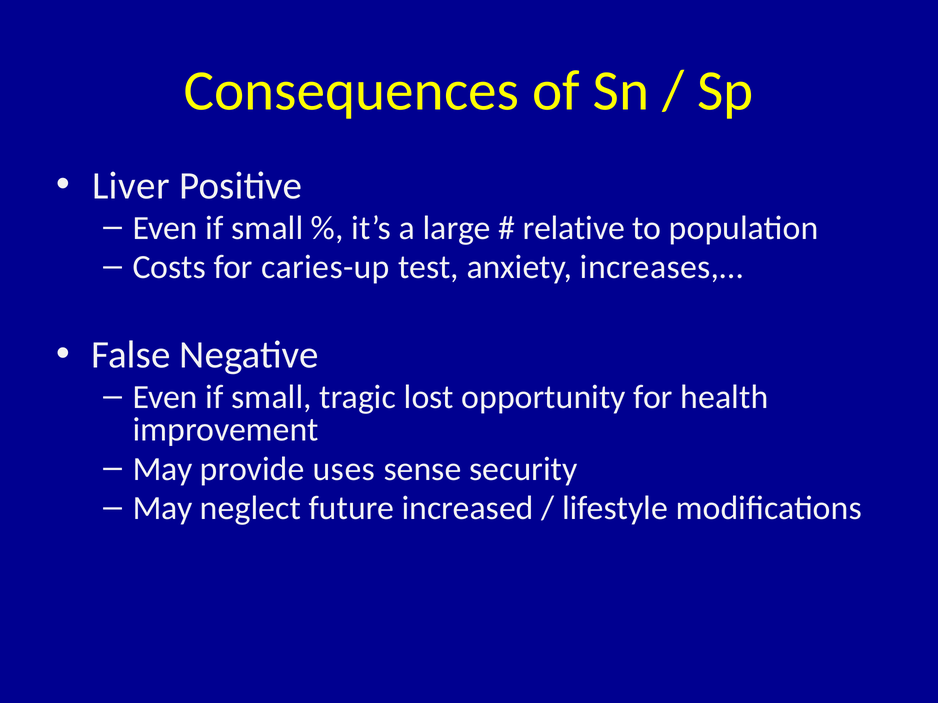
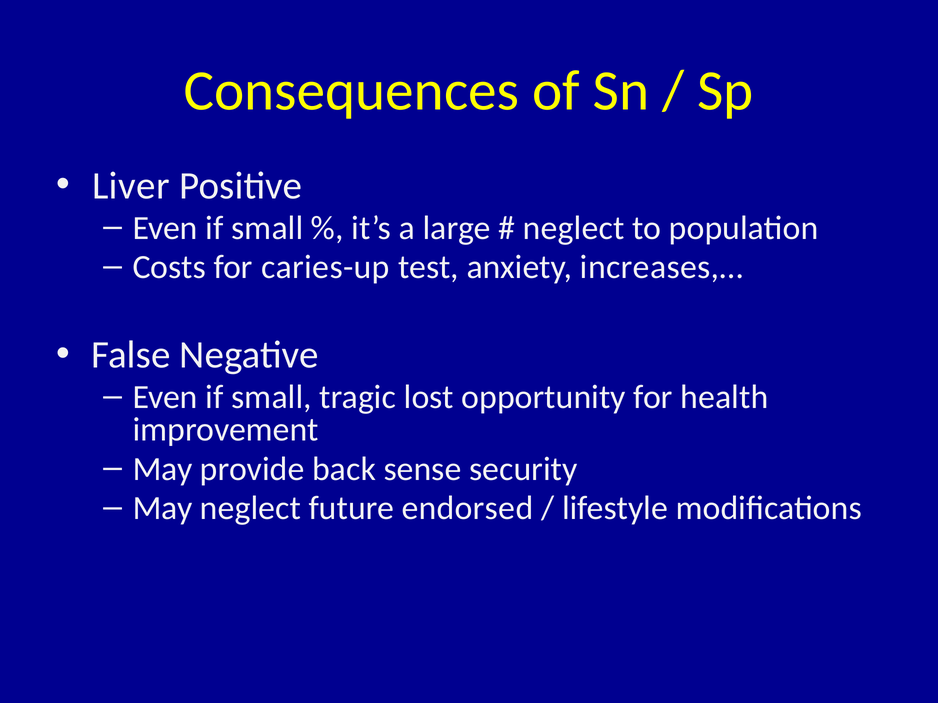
relative at (574, 228): relative -> neglect
uses: uses -> back
increased: increased -> endorsed
